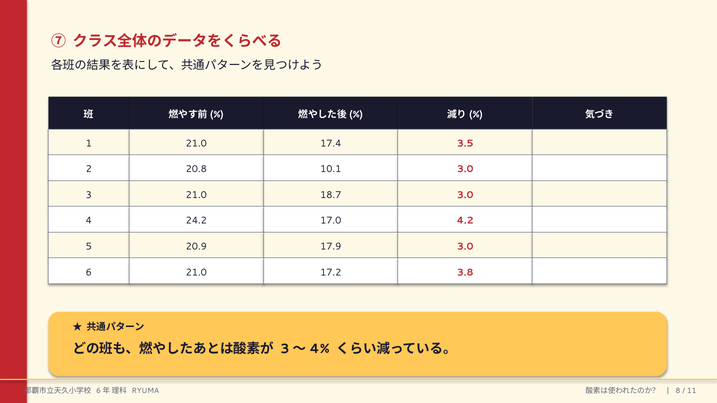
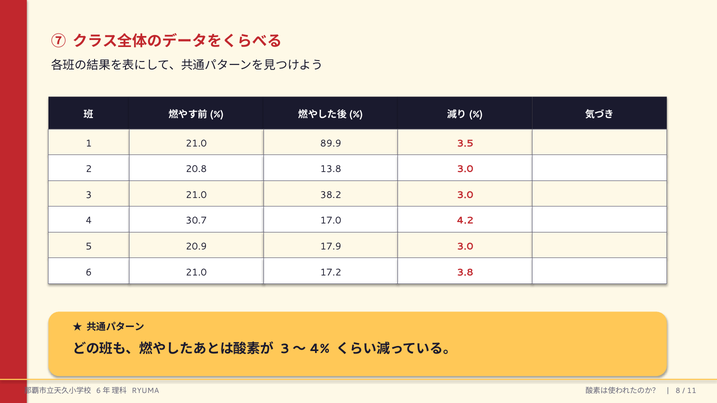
17.4: 17.4 -> 89.9
10.1: 10.1 -> 13.8
18.7: 18.7 -> 38.2
24.2: 24.2 -> 30.7
